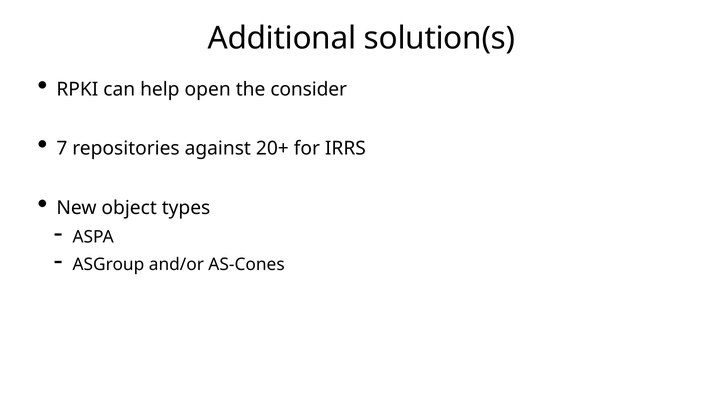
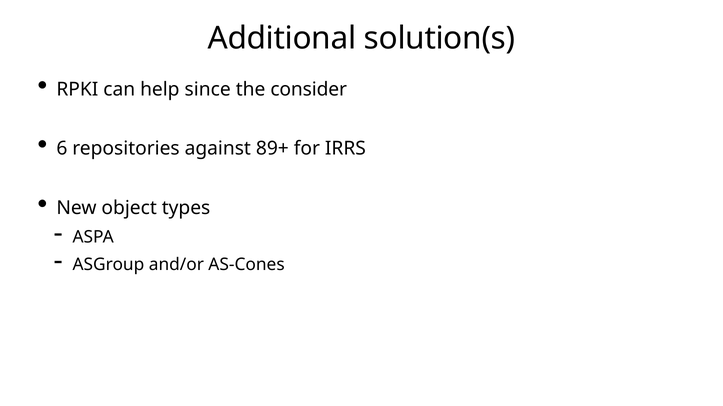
open: open -> since
7: 7 -> 6
20+: 20+ -> 89+
